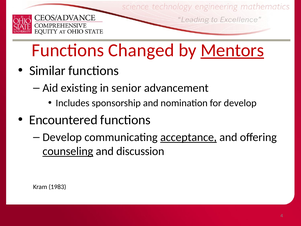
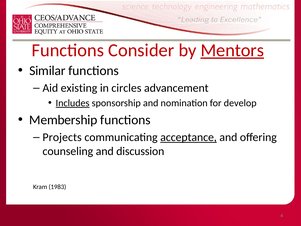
Changed: Changed -> Consider
senior: senior -> circles
Includes underline: none -> present
Encountered: Encountered -> Membership
Develop at (62, 137): Develop -> Projects
counseling underline: present -> none
